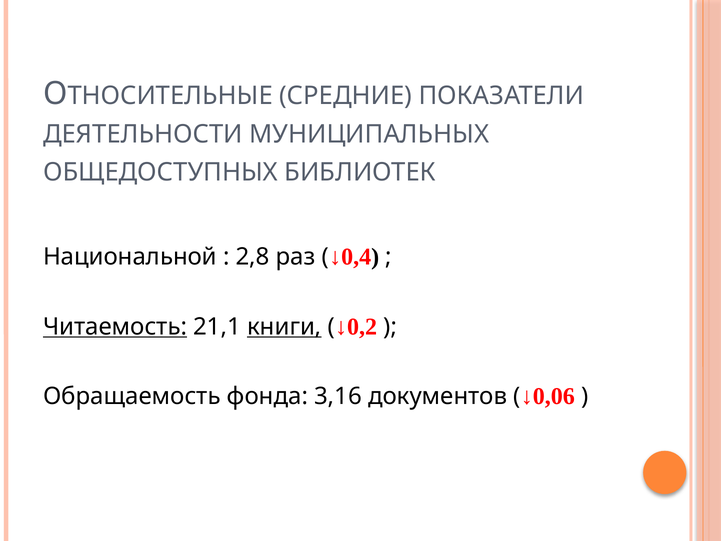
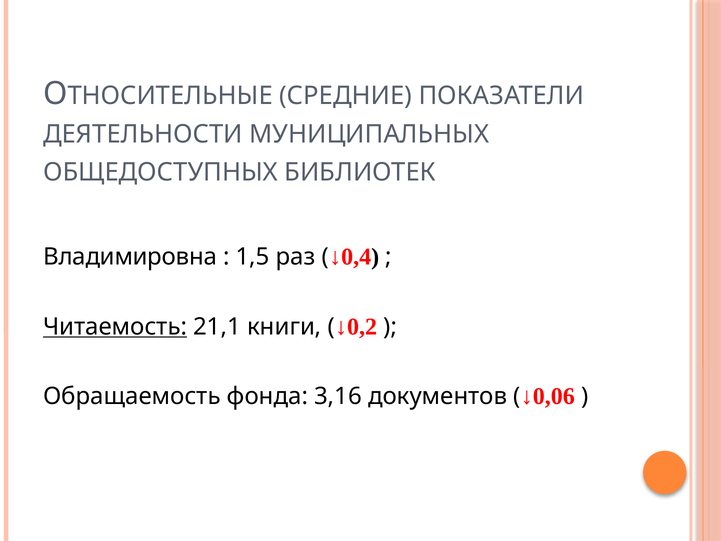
Национальной: Национальной -> Владимировна
2,8: 2,8 -> 1,5
книги underline: present -> none
